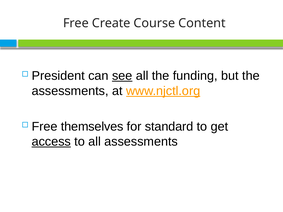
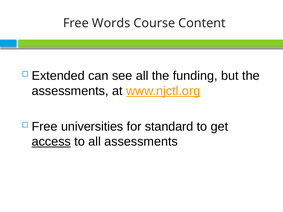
Create: Create -> Words
President: President -> Extended
see underline: present -> none
themselves: themselves -> universities
